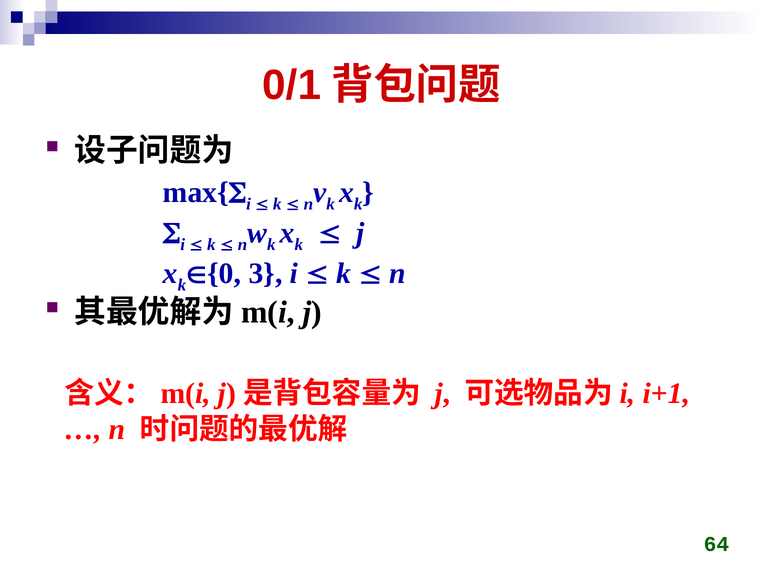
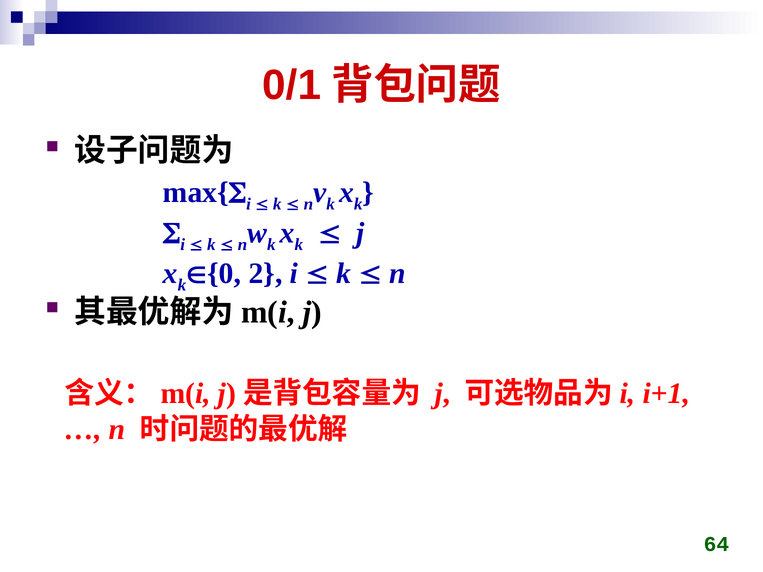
3: 3 -> 2
